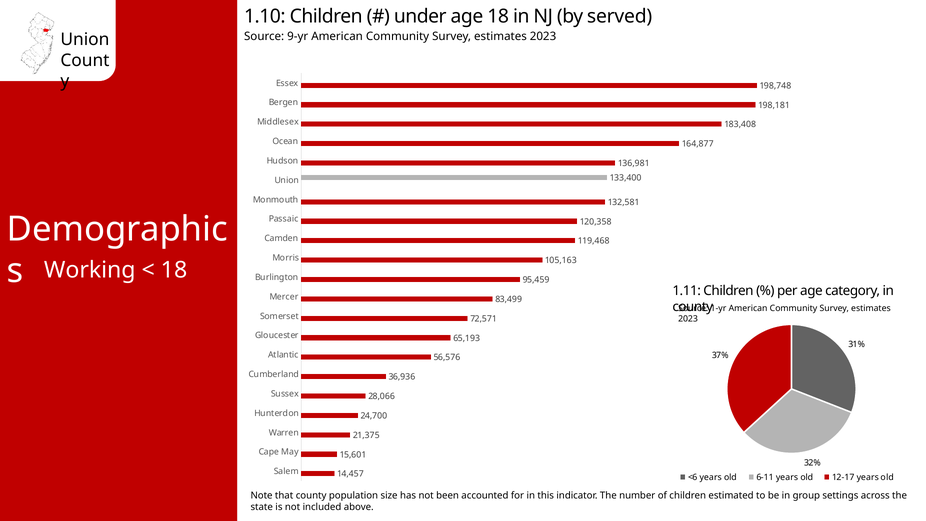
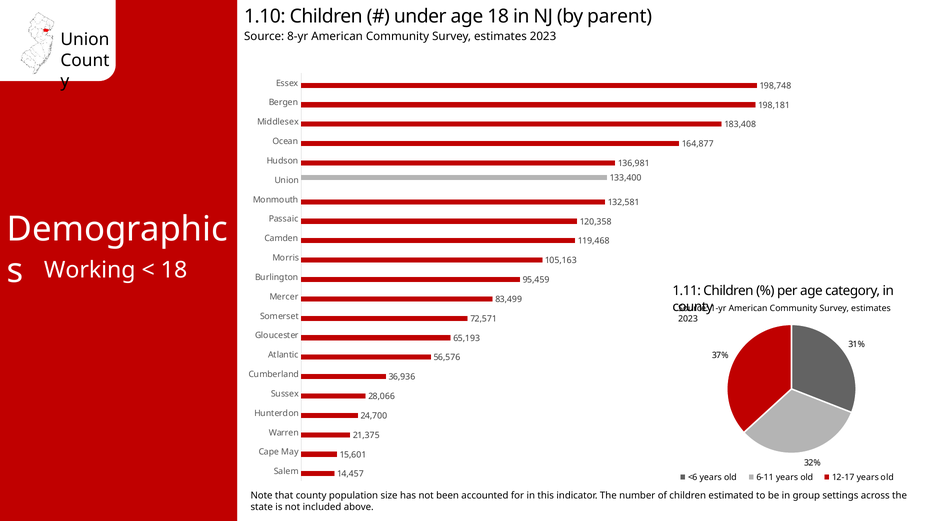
served: served -> parent
9-yr: 9-yr -> 8-yr
